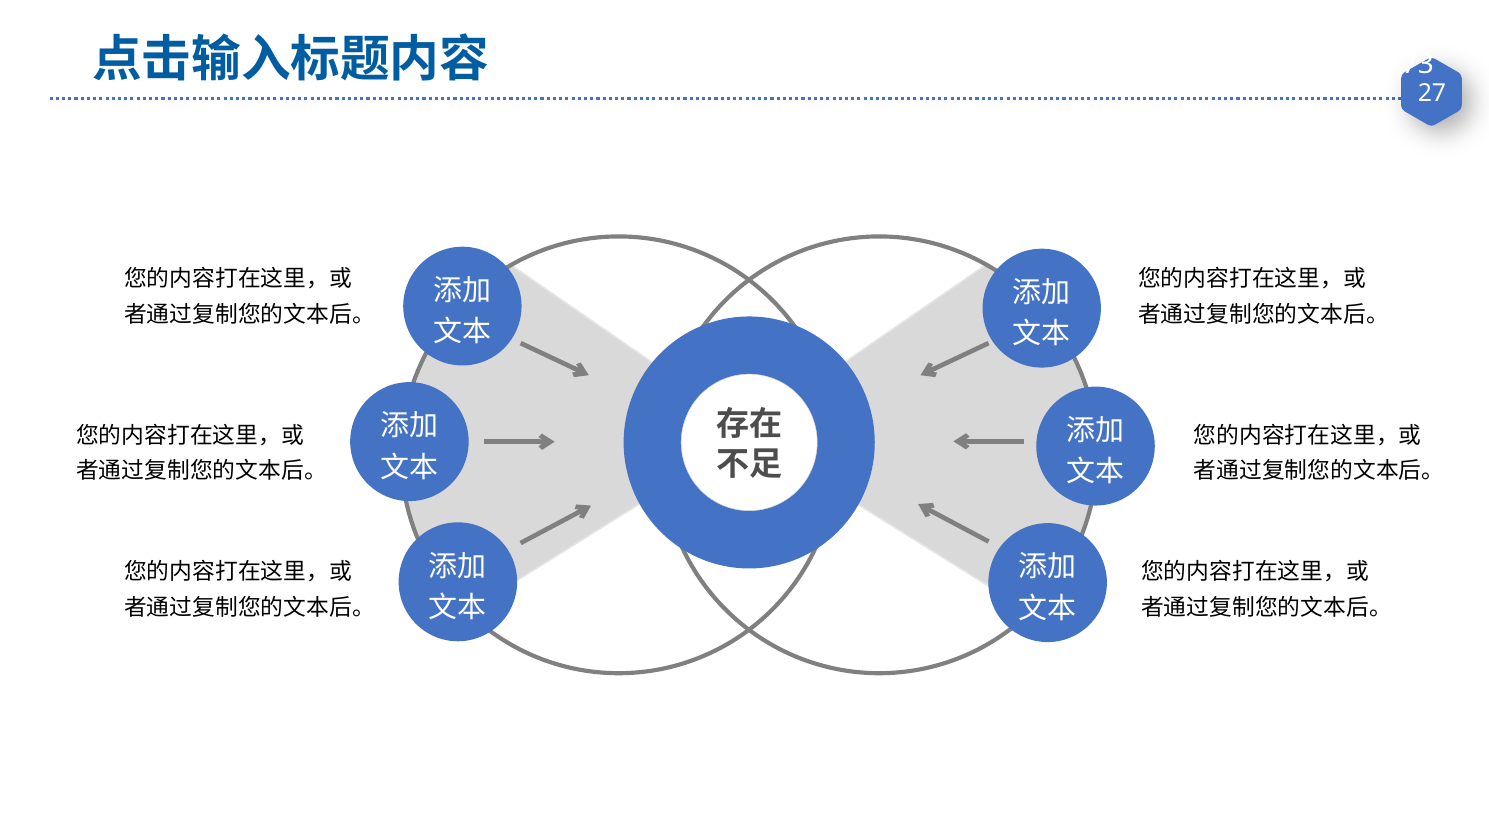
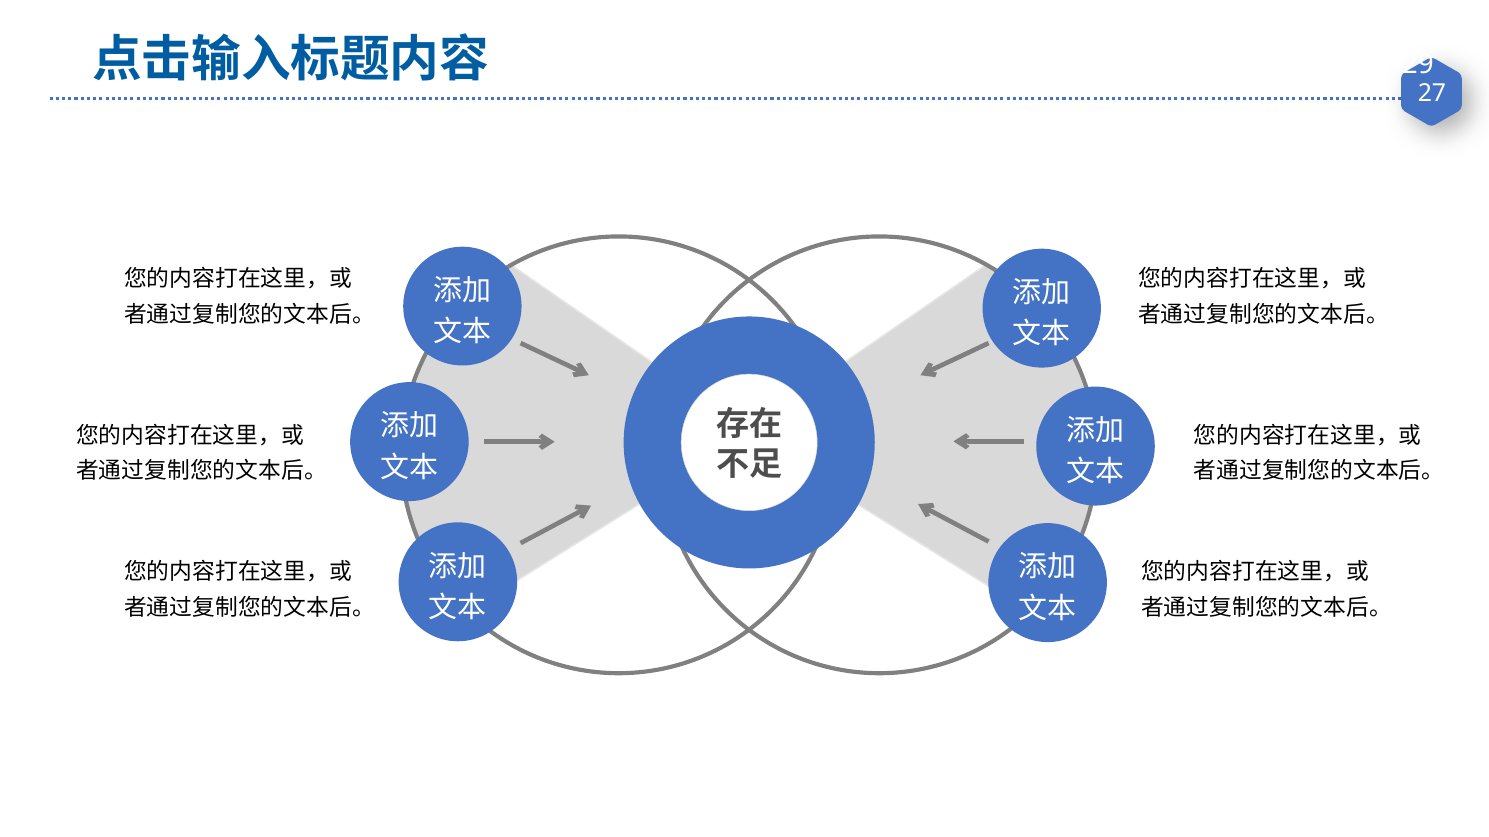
73: 73 -> 29
